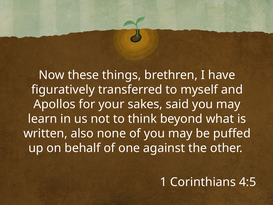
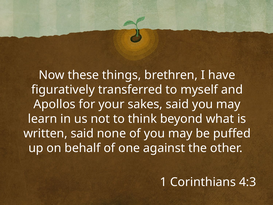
written also: also -> said
4:5: 4:5 -> 4:3
